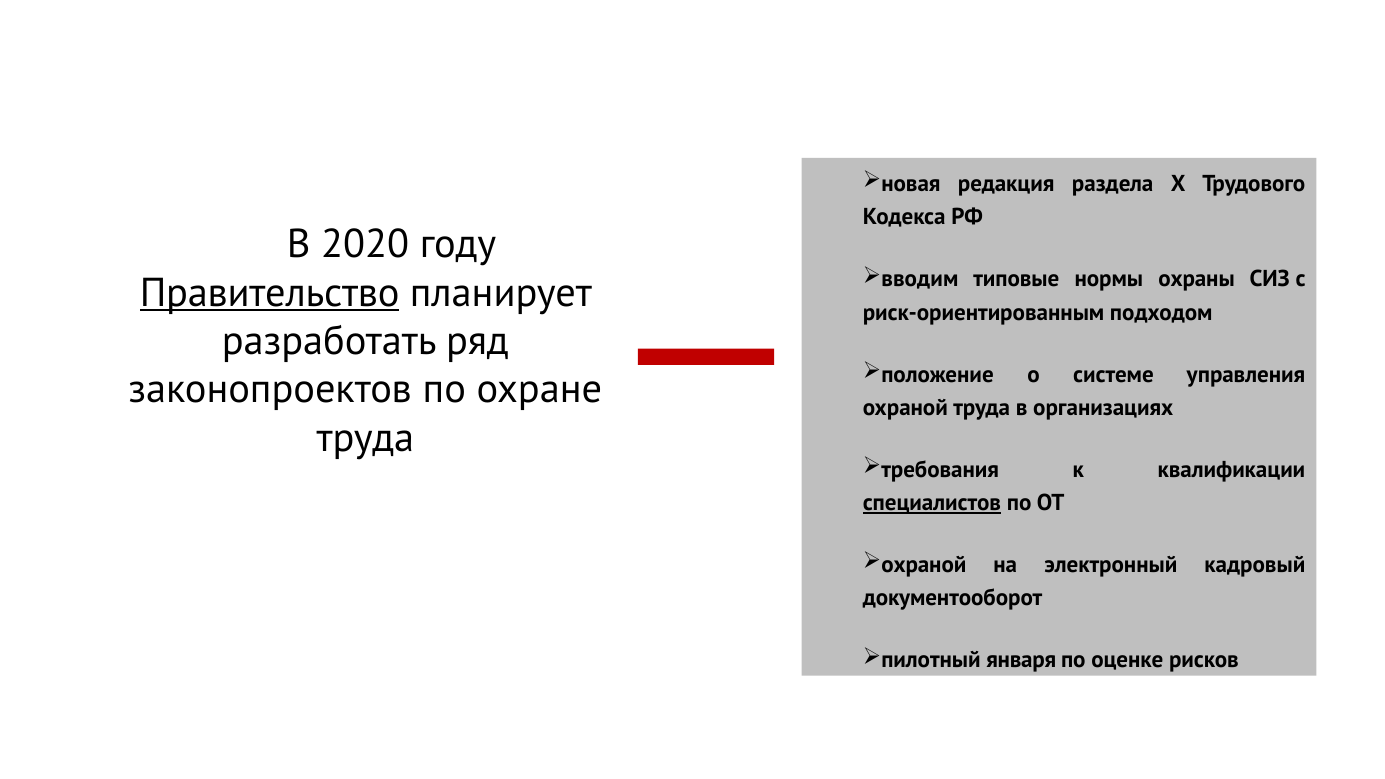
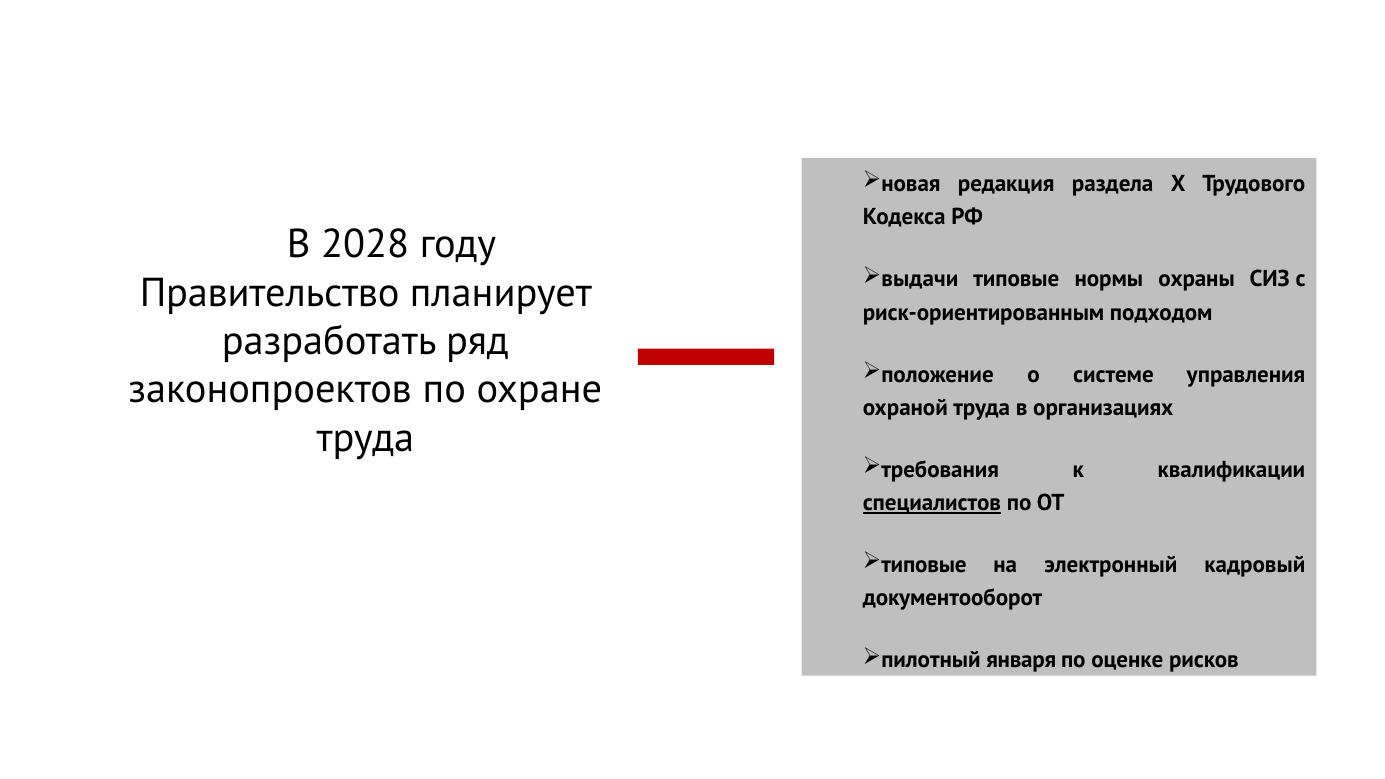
2020: 2020 -> 2028
вводим: вводим -> выдачи
Правительство underline: present -> none
охраной at (924, 565): охраной -> типовые
